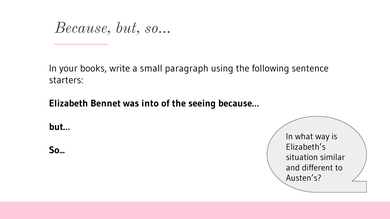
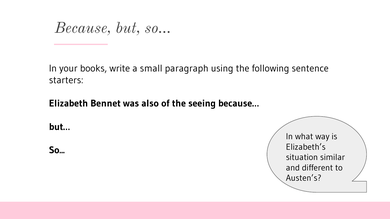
into: into -> also
